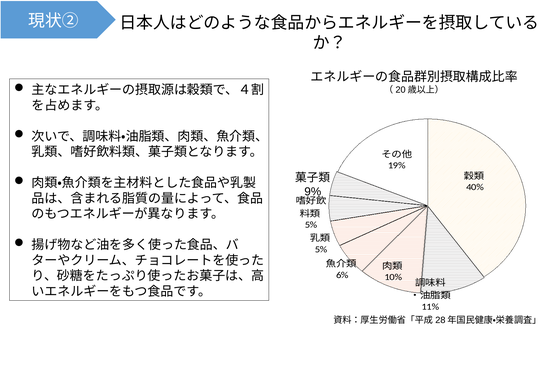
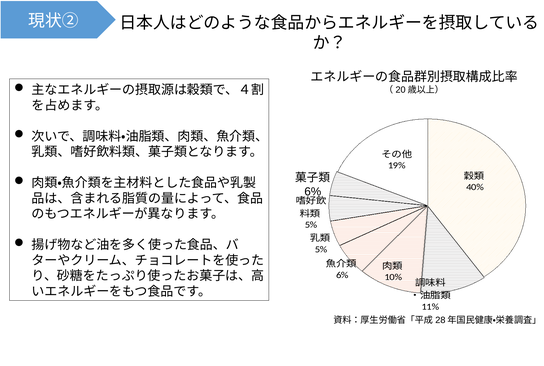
9% at (313, 192): 9% -> 6%
